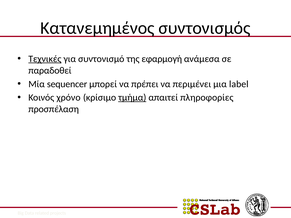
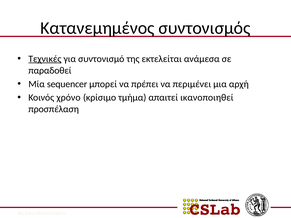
εφαρμογή: εφαρμογή -> εκτελείται
label: label -> αρχή
τμήμα underline: present -> none
πληροφορίες: πληροφορίες -> ικανοποιηθεί
